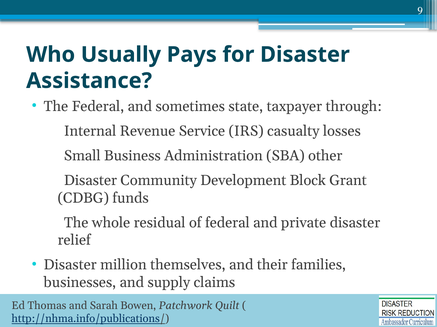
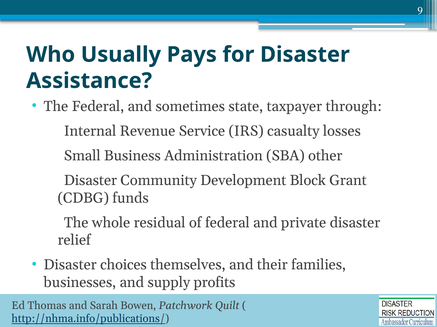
million: million -> choices
claims: claims -> profits
